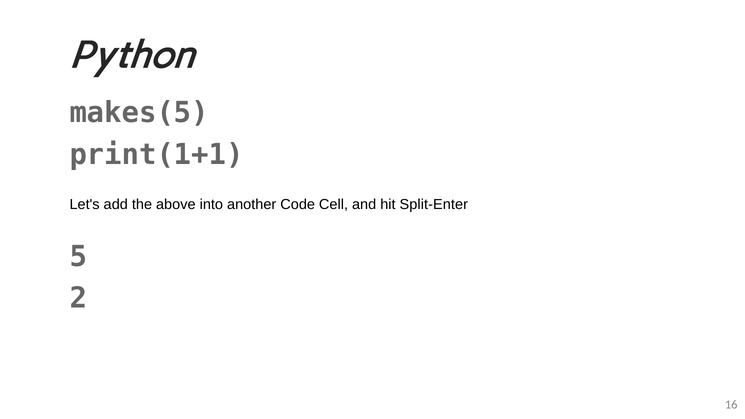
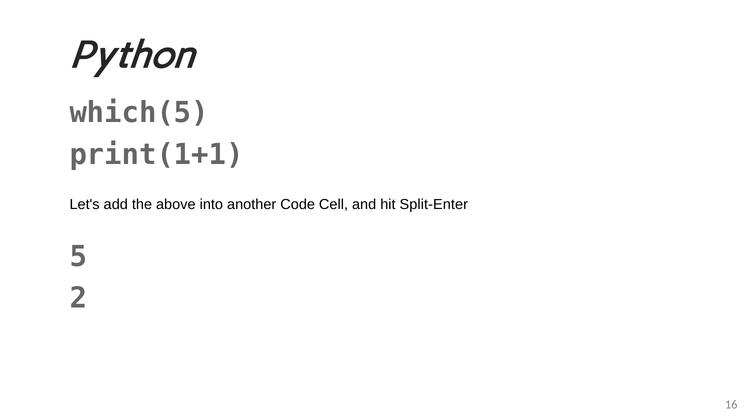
makes(5: makes(5 -> which(5
